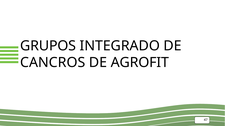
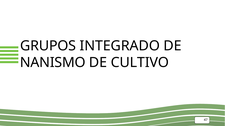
CANCROS: CANCROS -> NANISMO
AGROFIT: AGROFIT -> CULTIVO
